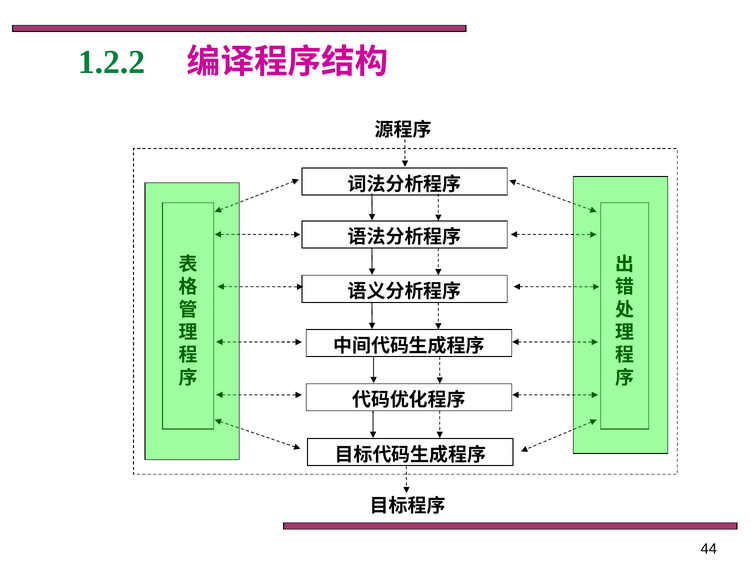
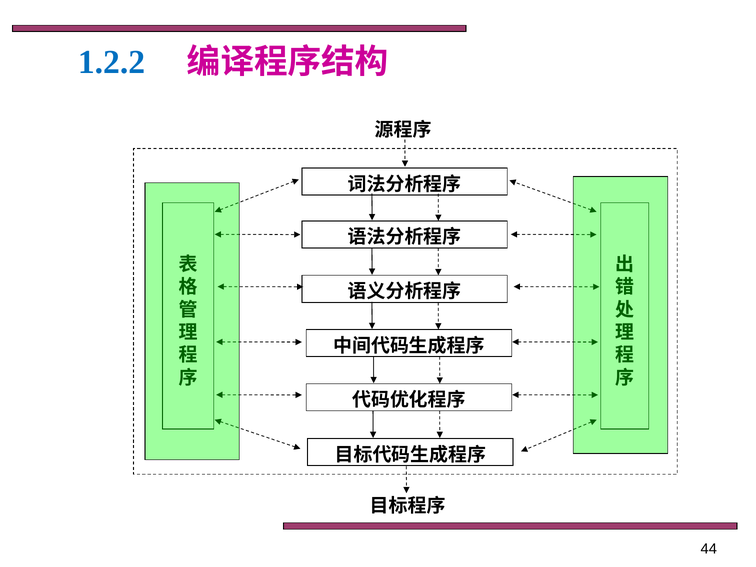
1.2.2 colour: green -> blue
